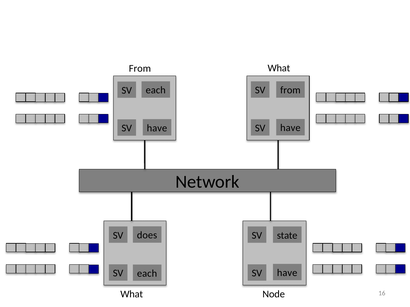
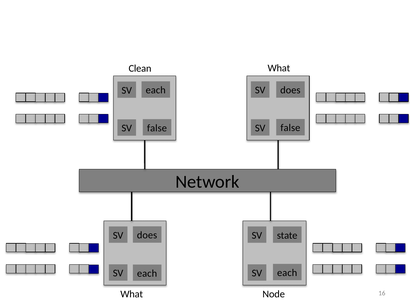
From at (140, 68): From -> Clean
from at (290, 90): from -> does
have at (290, 128): have -> false
have at (157, 128): have -> false
have at (287, 273): have -> each
